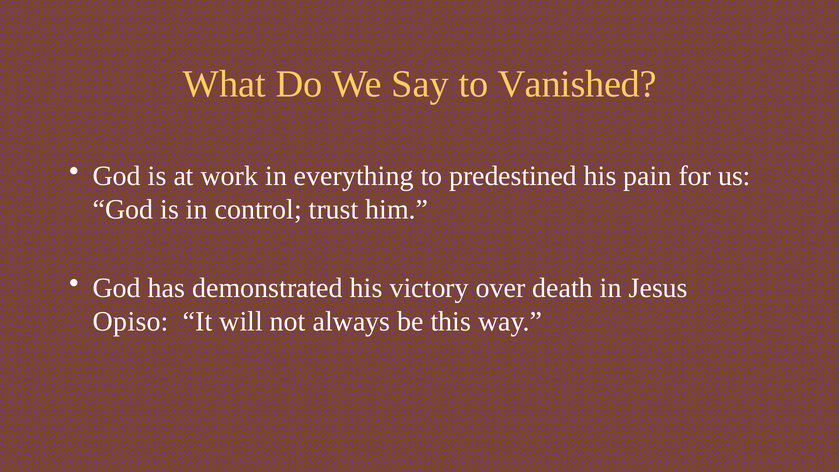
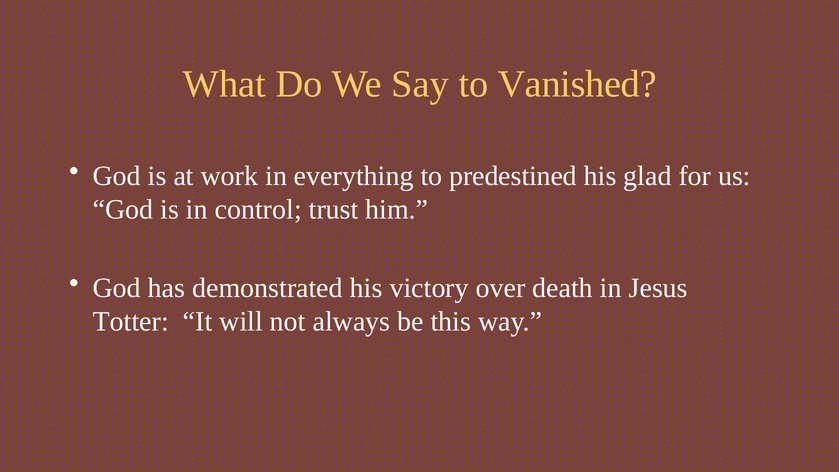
pain: pain -> glad
Opiso: Opiso -> Totter
